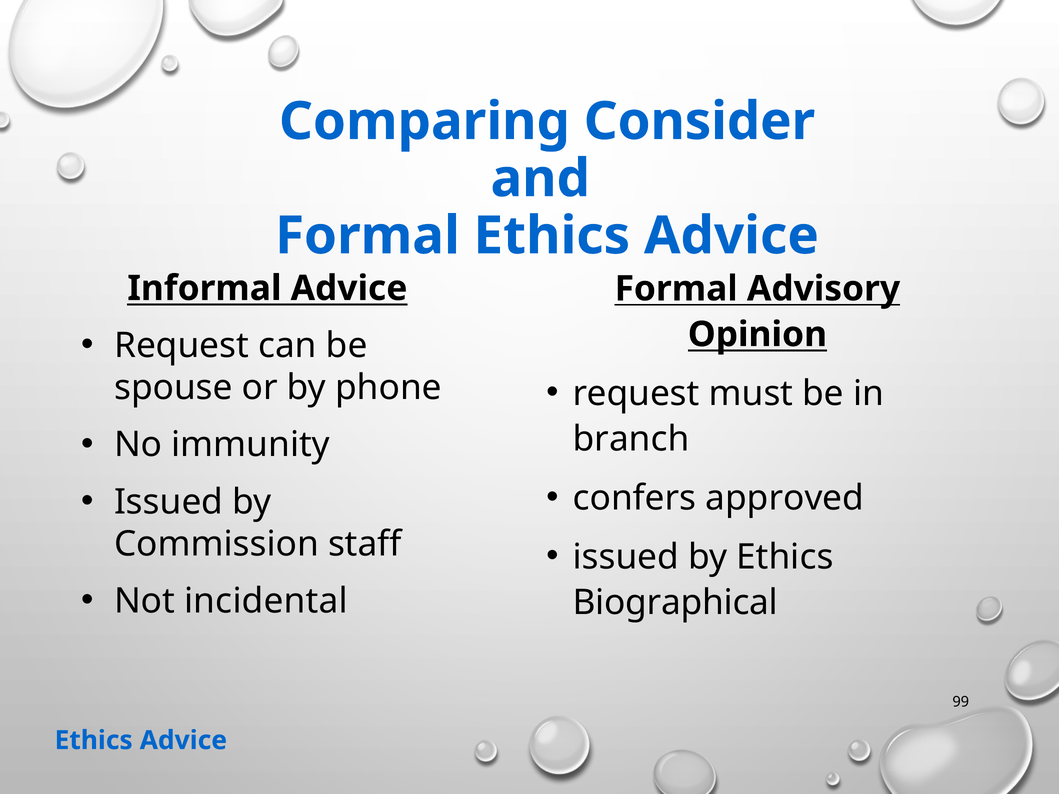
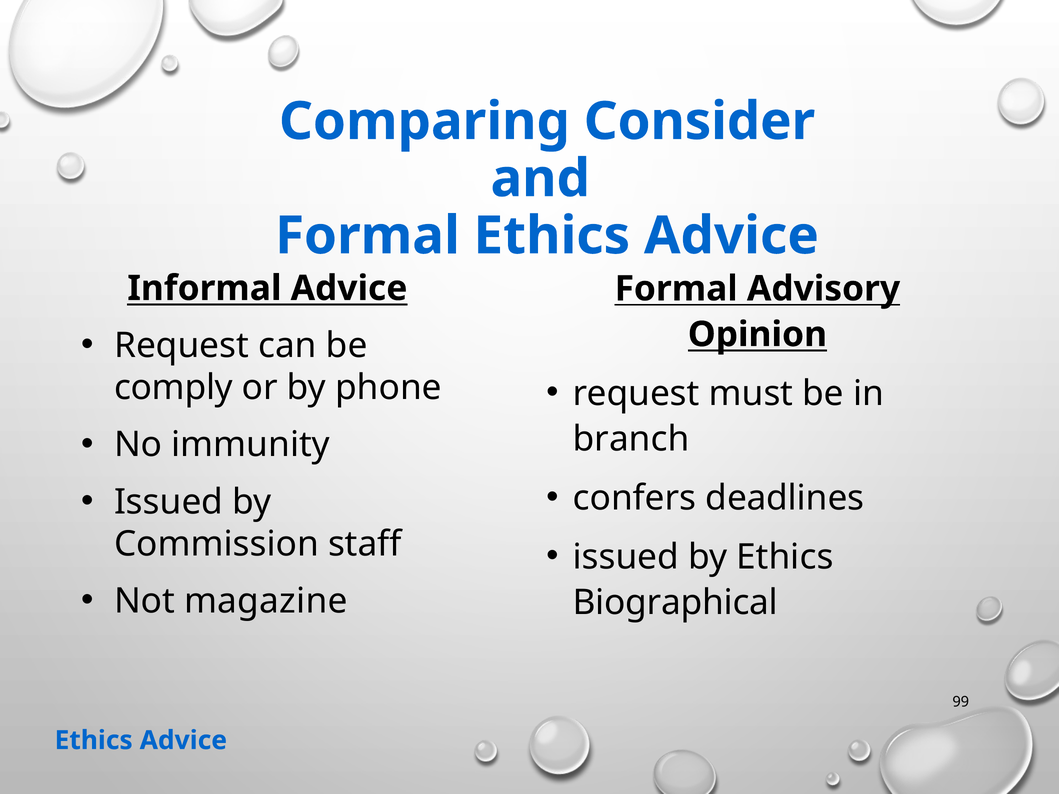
spouse: spouse -> comply
approved: approved -> deadlines
incidental: incidental -> magazine
